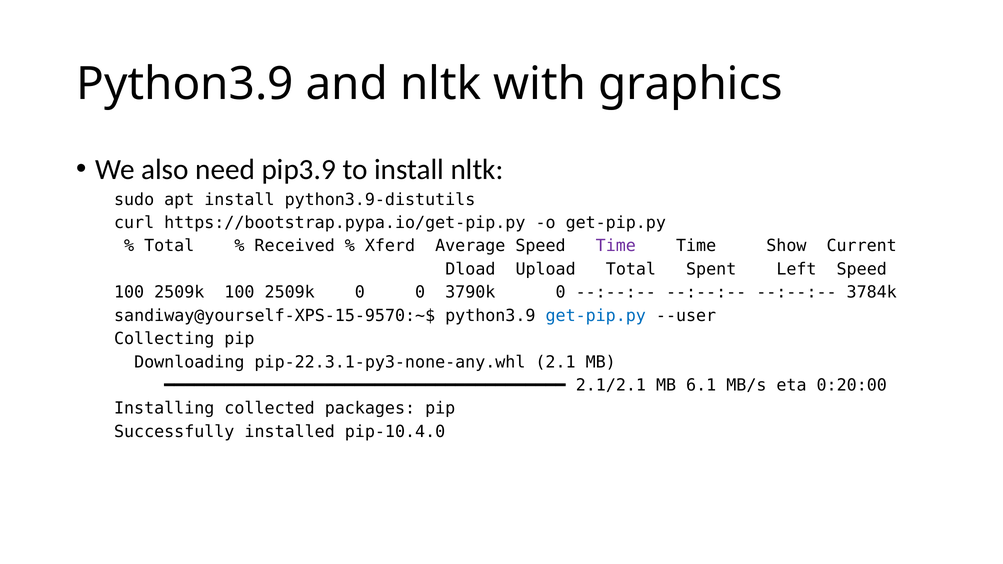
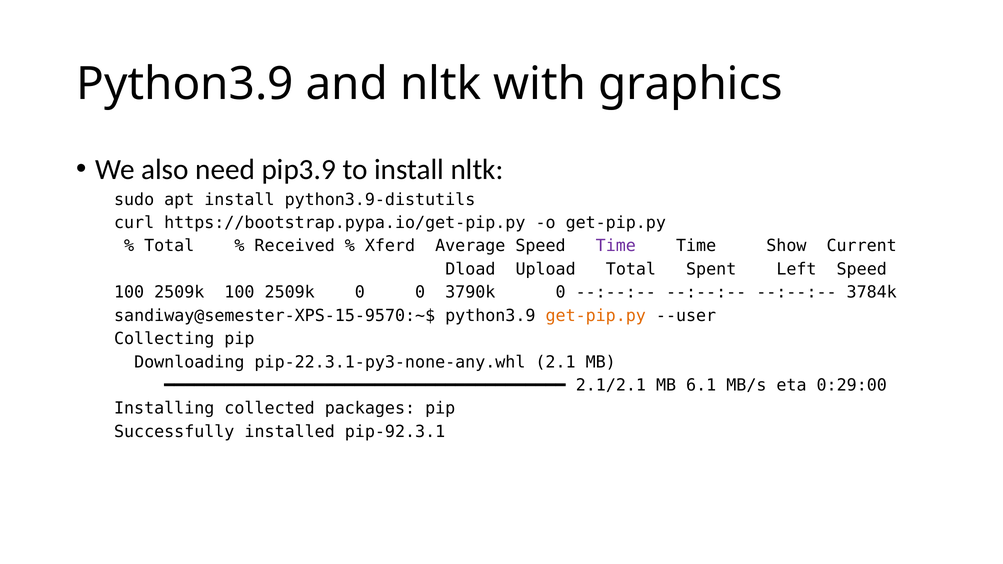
sandiway@yourself-XPS-15-9570:~$: sandiway@yourself-XPS-15-9570:~$ -> sandiway@semester-XPS-15-9570:~$
get-pip.py at (596, 316) colour: blue -> orange
0:20:00: 0:20:00 -> 0:29:00
pip-10.4.0: pip-10.4.0 -> pip-92.3.1
